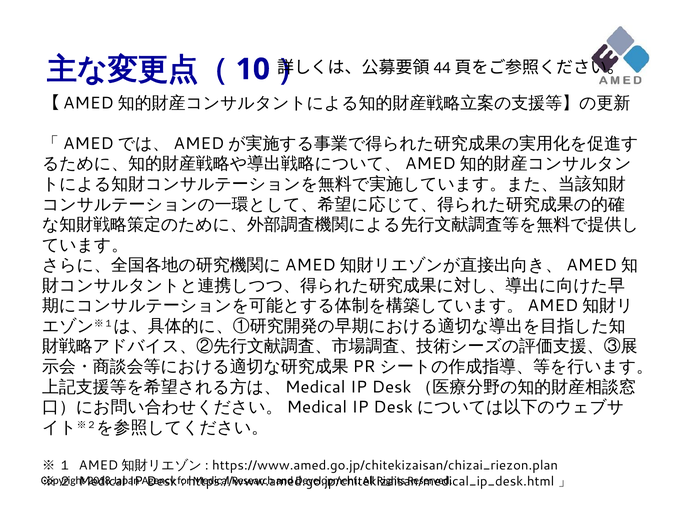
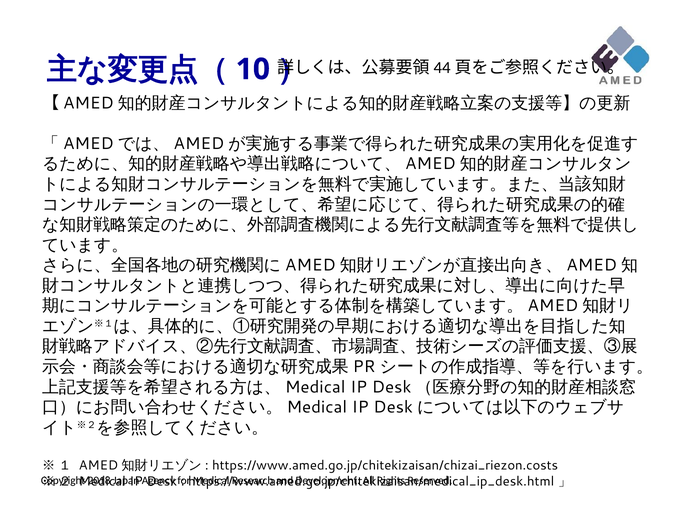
https://www.amed.go.jp/chitekizaisan/chizai_riezon.plan: https://www.amed.go.jp/chitekizaisan/chizai_riezon.plan -> https://www.amed.go.jp/chitekizaisan/chizai_riezon.costs
